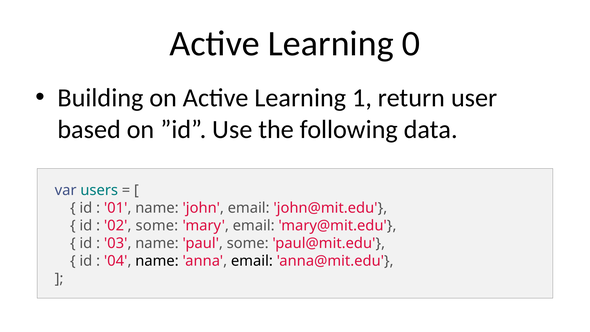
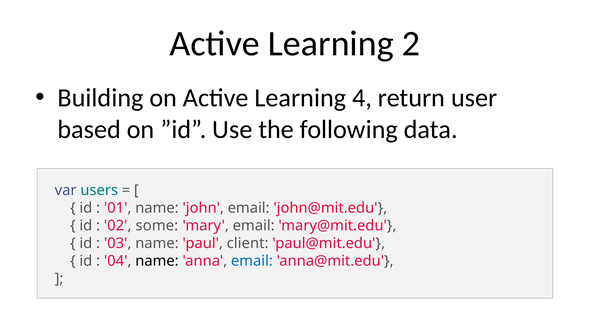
0: 0 -> 2
1: 1 -> 4
paul some: some -> client
email at (252, 261) colour: black -> blue
